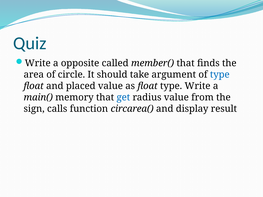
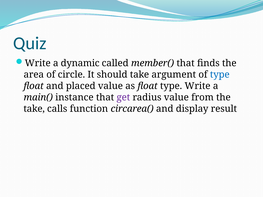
opposite: opposite -> dynamic
memory: memory -> instance
get colour: blue -> purple
sign at (34, 109): sign -> take
